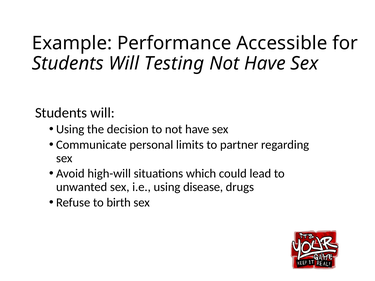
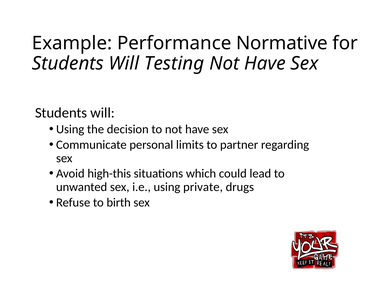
Accessible: Accessible -> Normative
high-will: high-will -> high-this
disease: disease -> private
